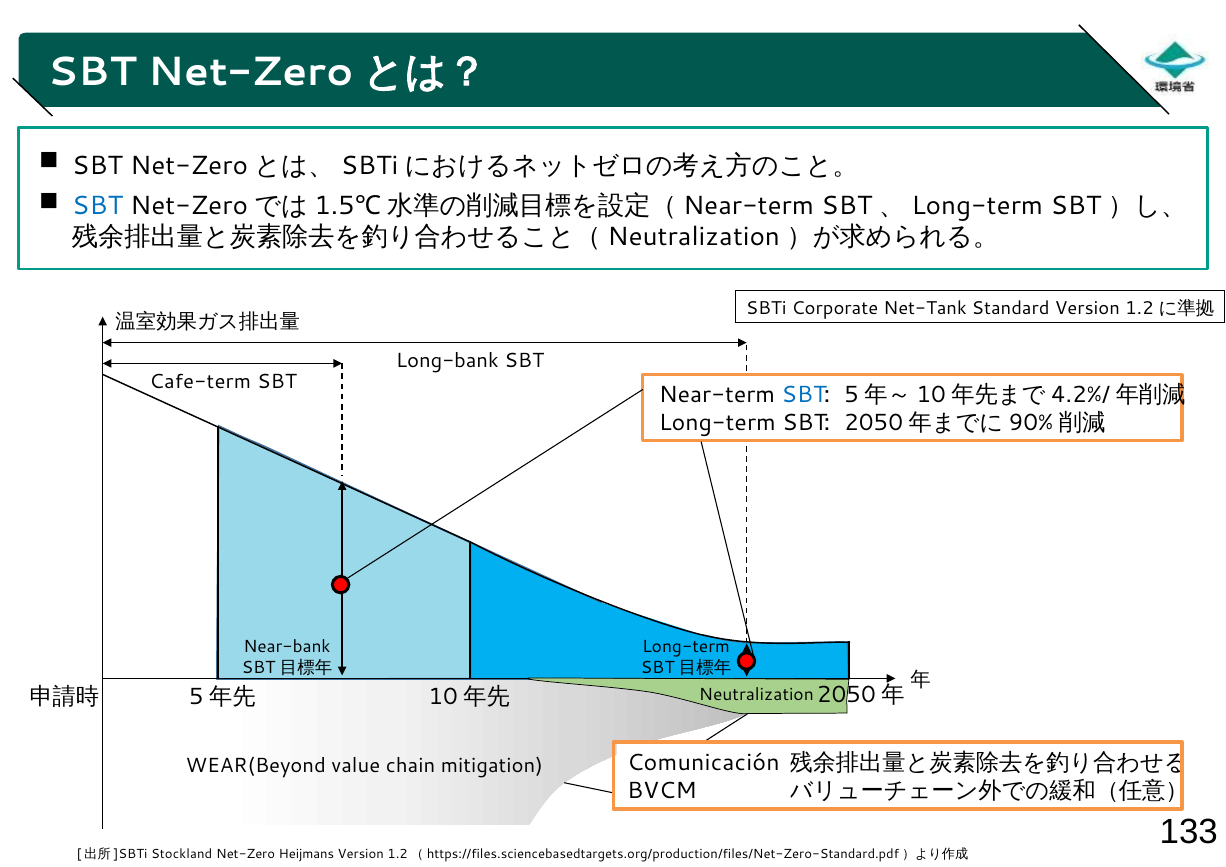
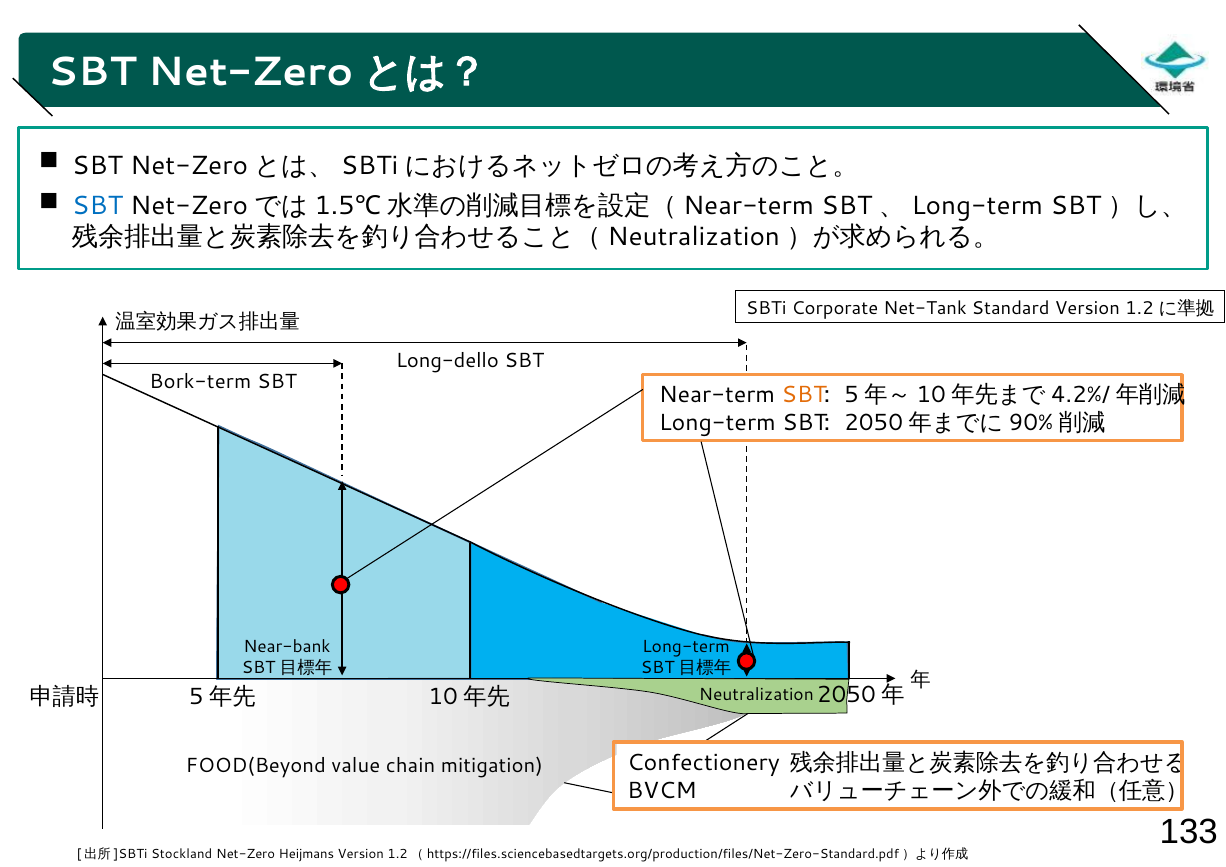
Long-bank: Long-bank -> Long-dello
Cafe-term: Cafe-term -> Bork-term
SBT at (804, 395) colour: blue -> orange
Comunicación: Comunicación -> Confectionery
WEAR(Beyond: WEAR(Beyond -> FOOD(Beyond
